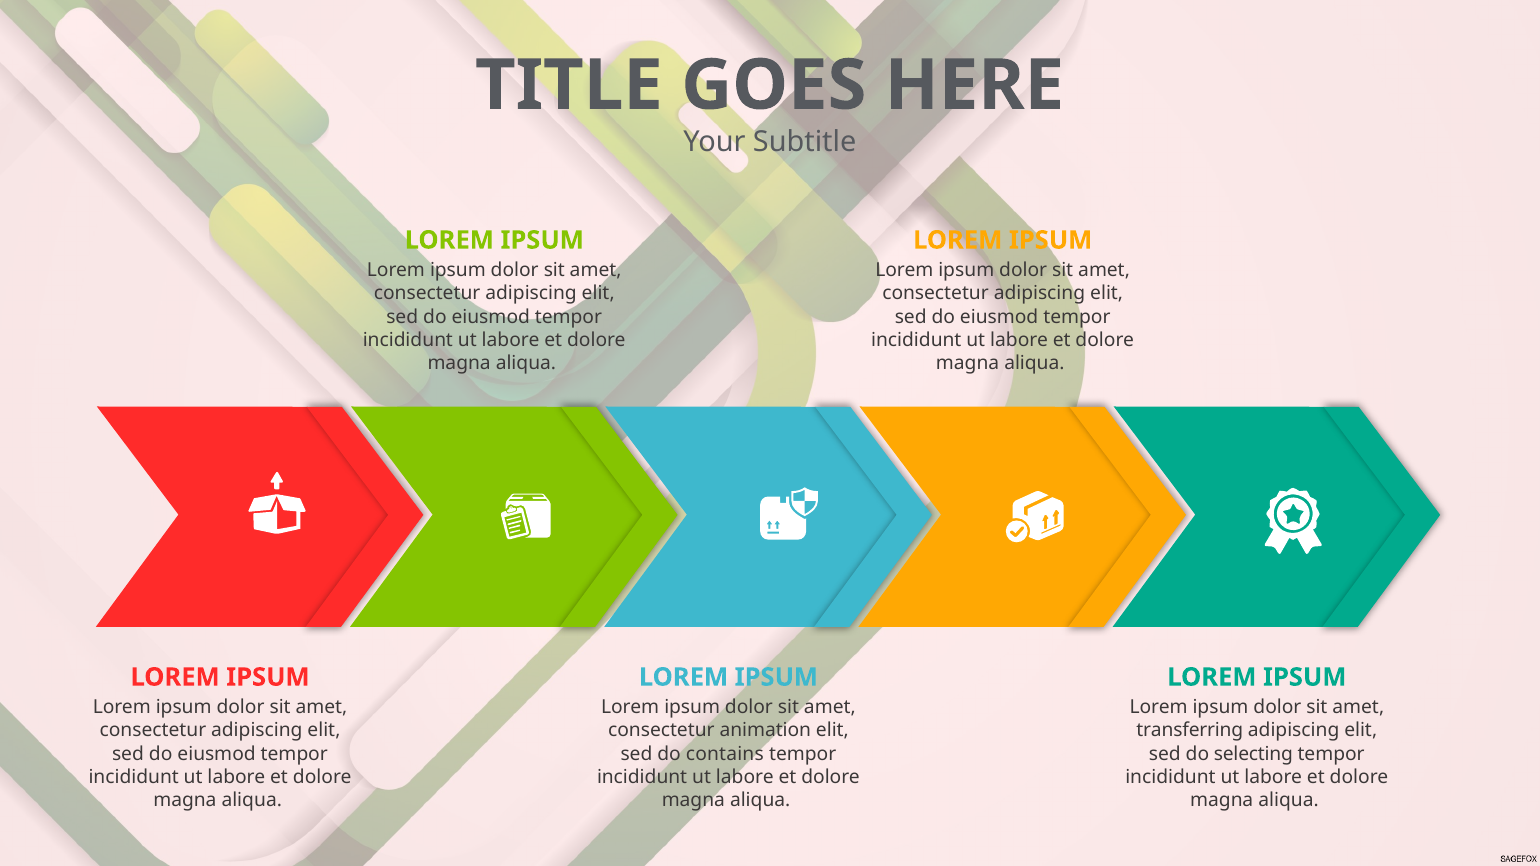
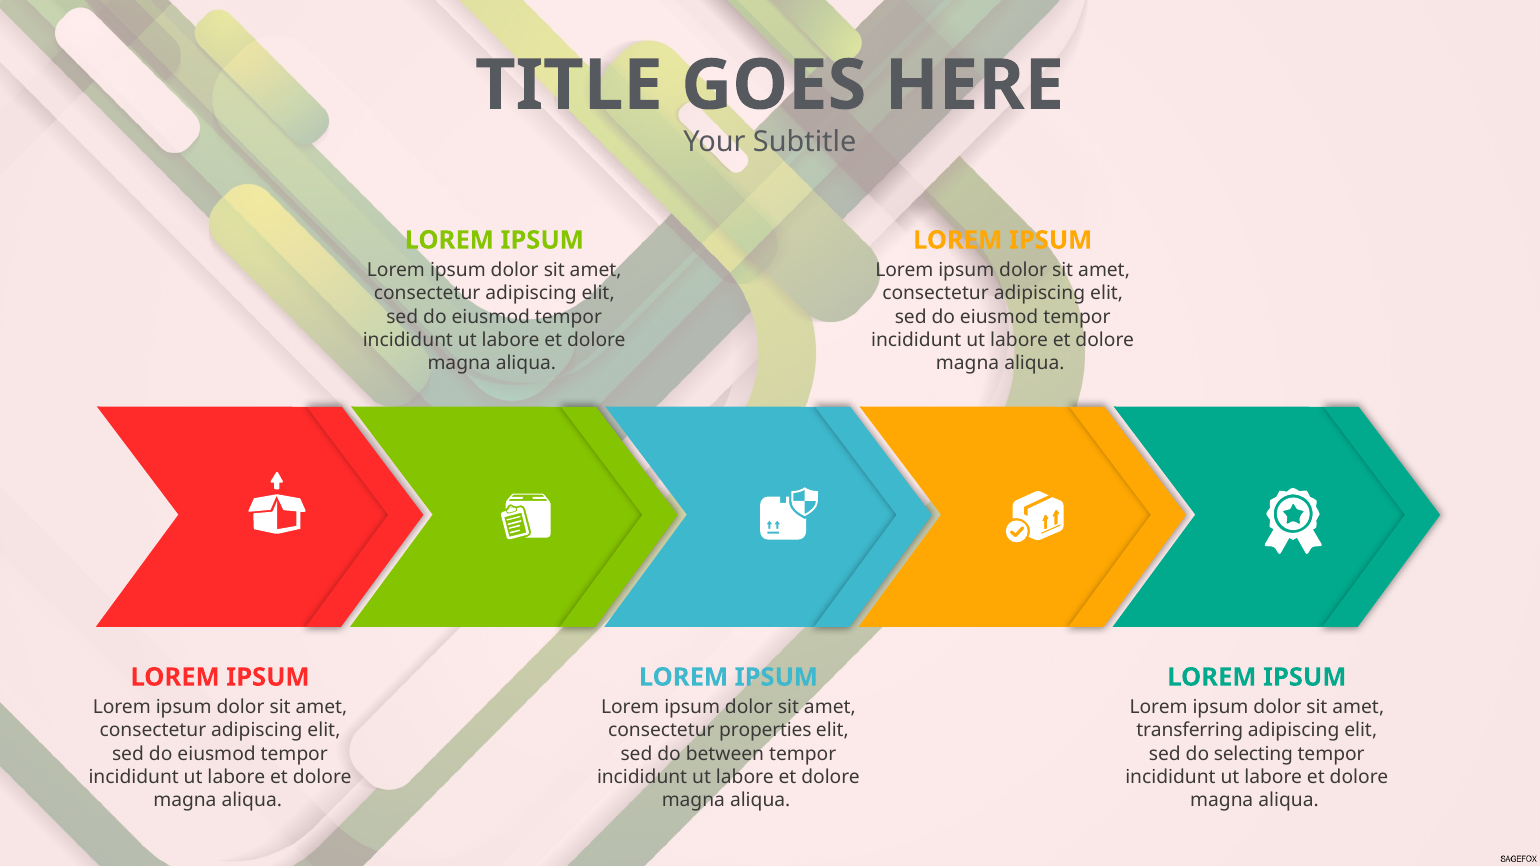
animation: animation -> properties
contains: contains -> between
